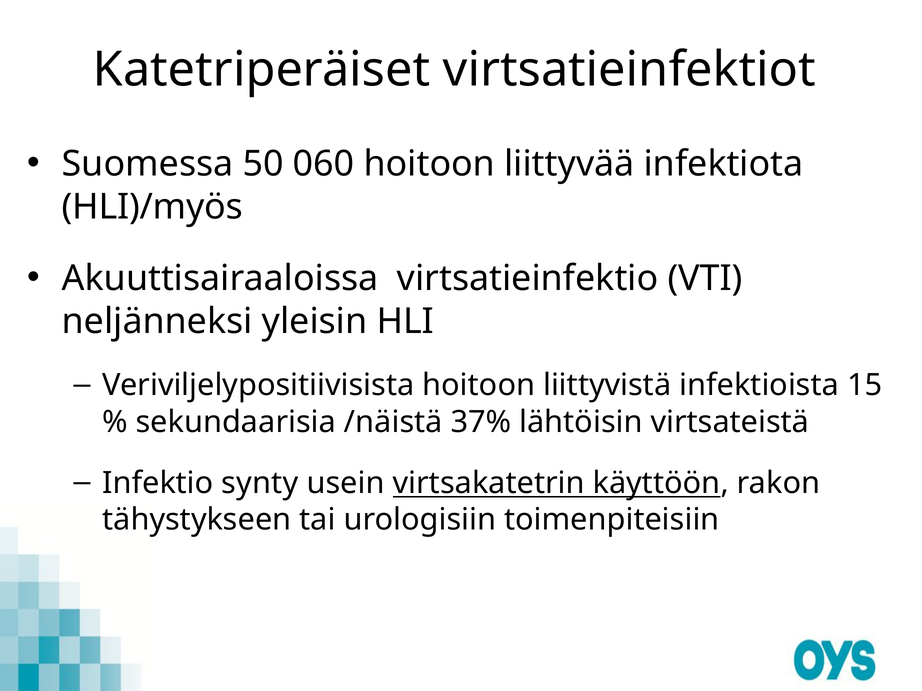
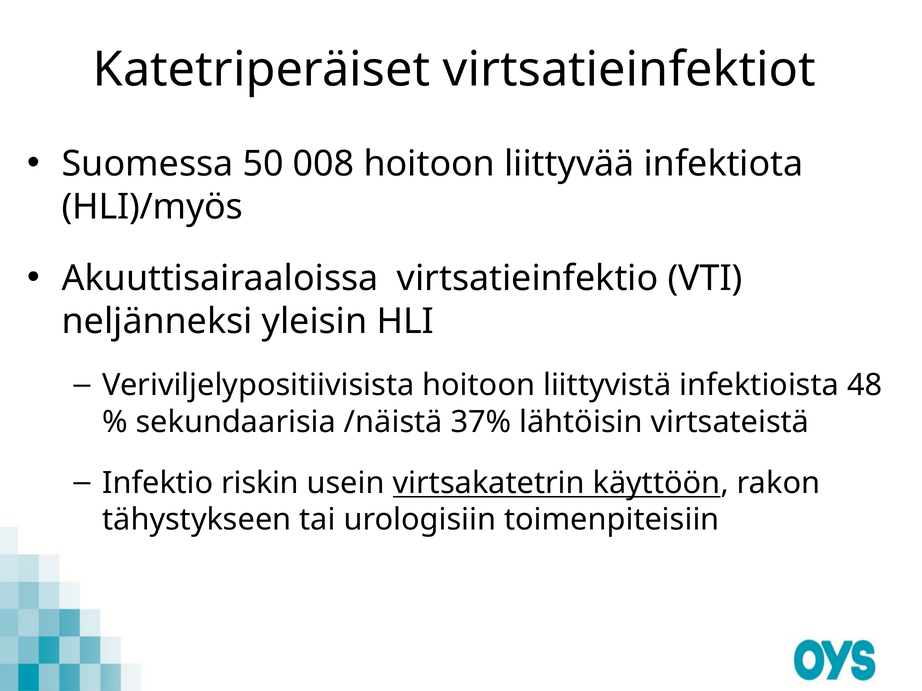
060: 060 -> 008
15: 15 -> 48
synty: synty -> riskin
